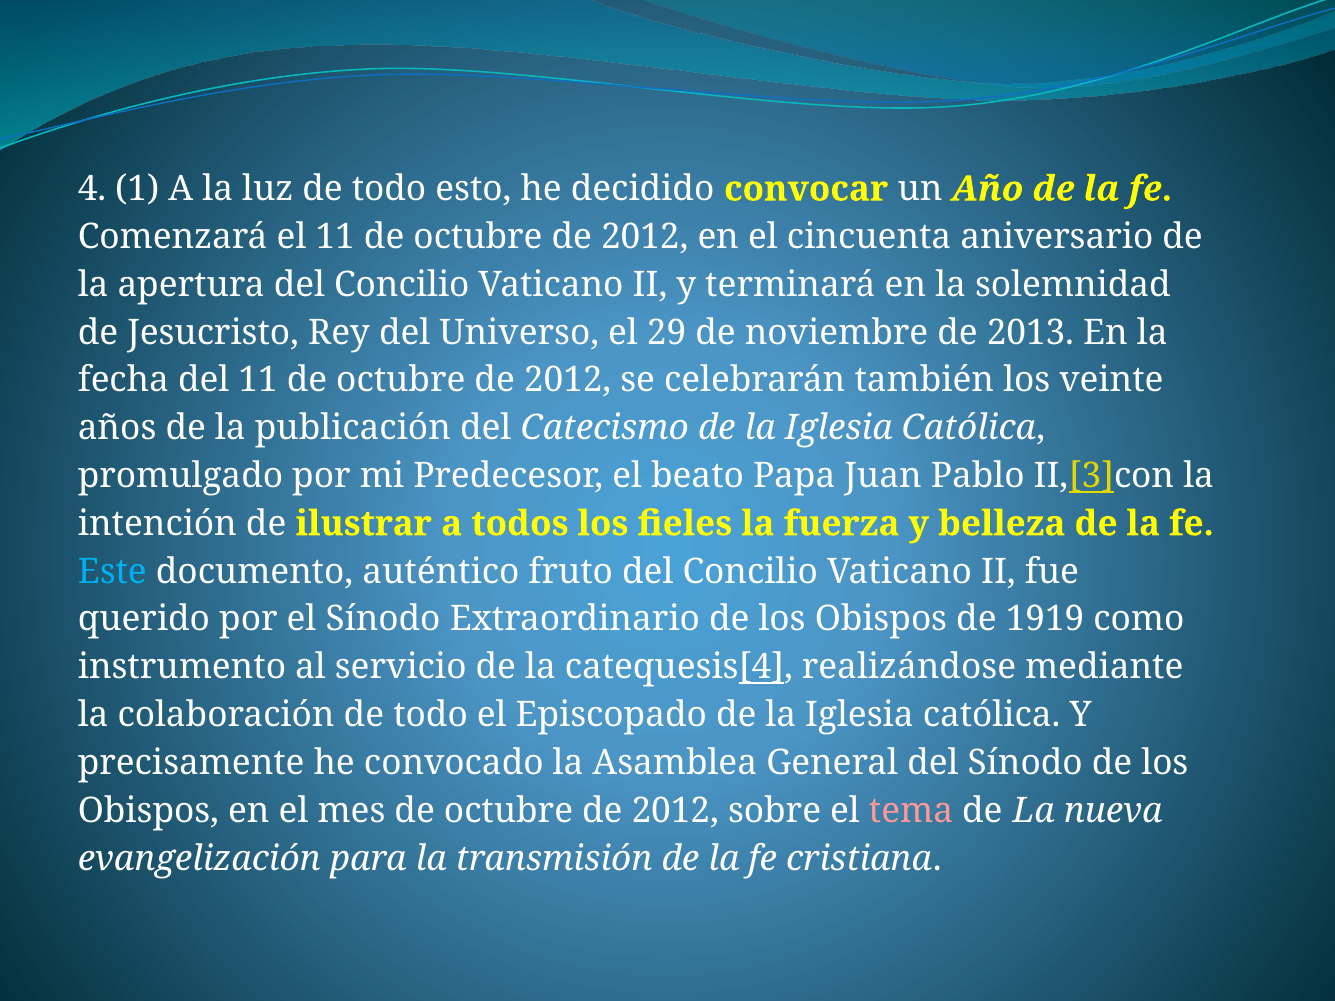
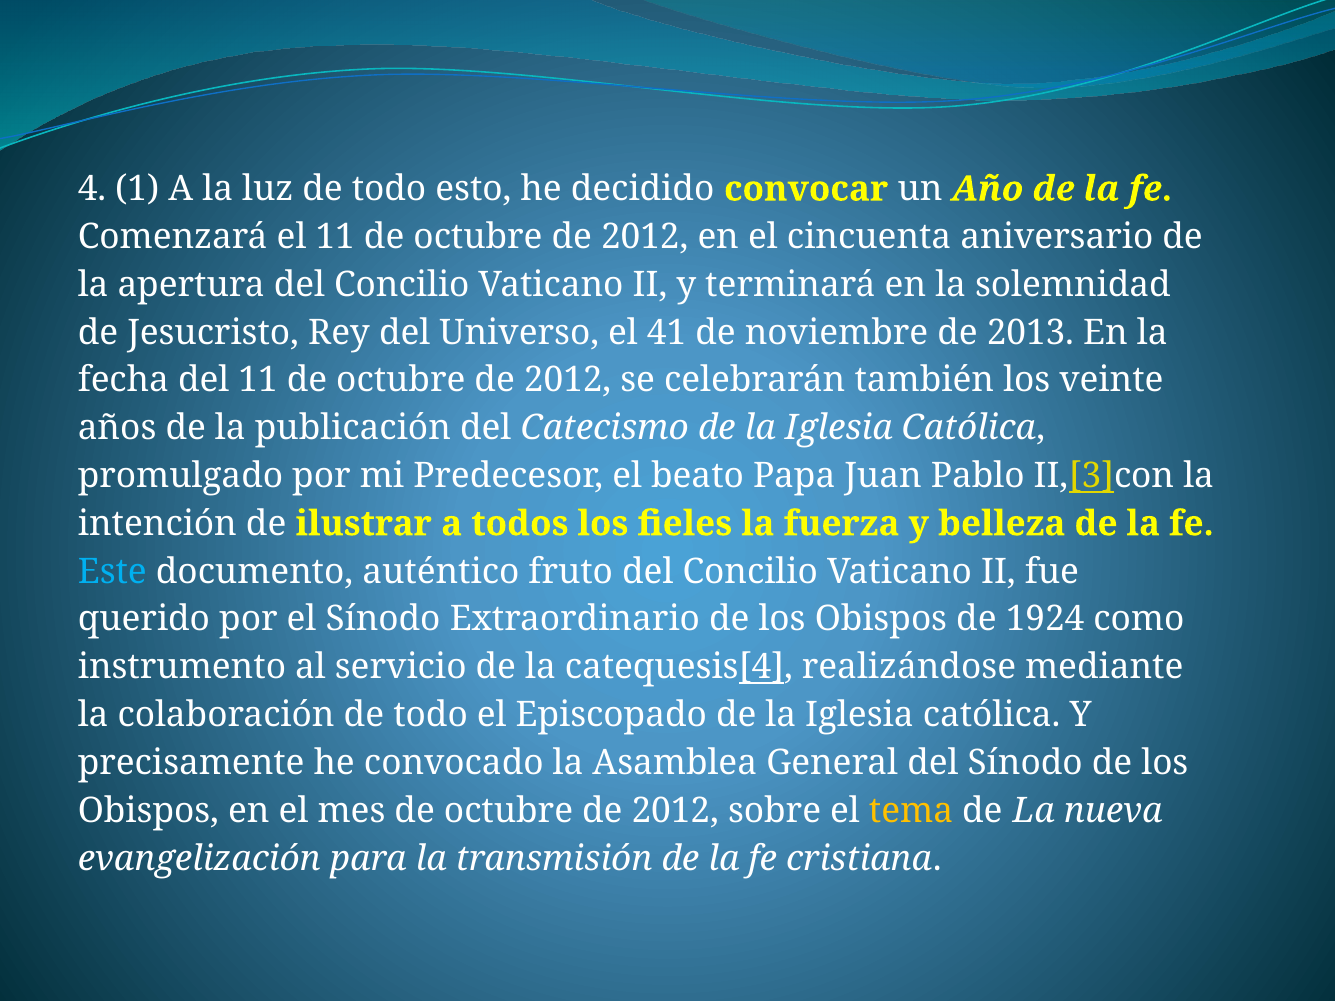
29: 29 -> 41
1919: 1919 -> 1924
tema colour: pink -> yellow
